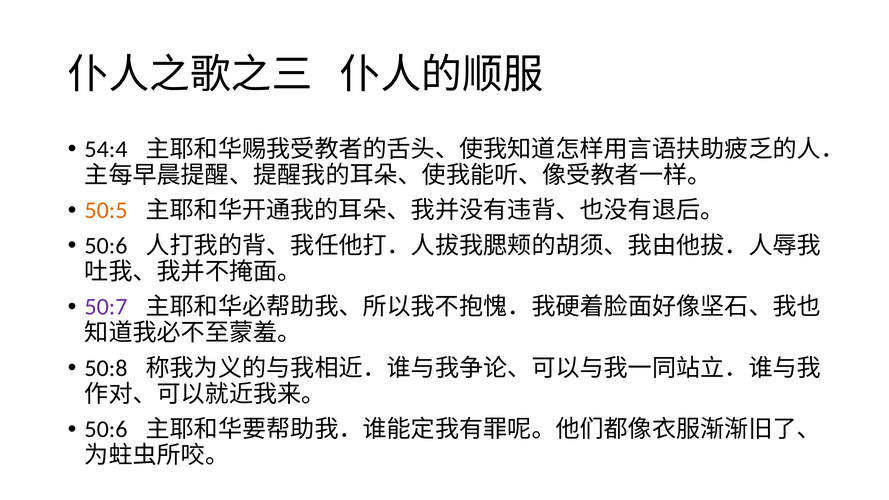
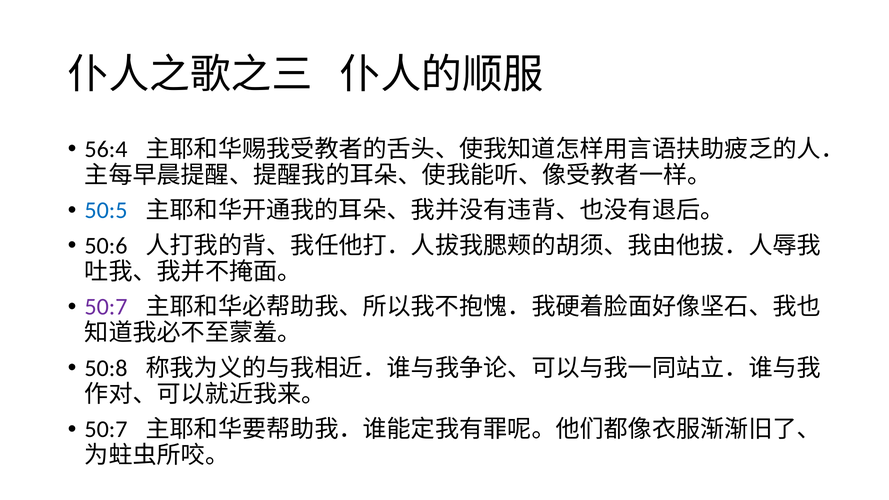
54:4: 54:4 -> 56:4
50:5 colour: orange -> blue
50:6 at (106, 430): 50:6 -> 50:7
